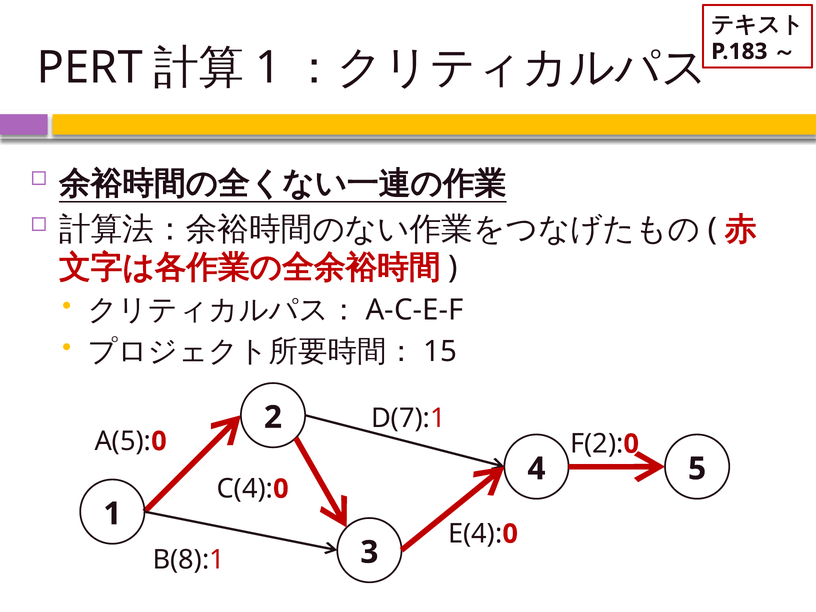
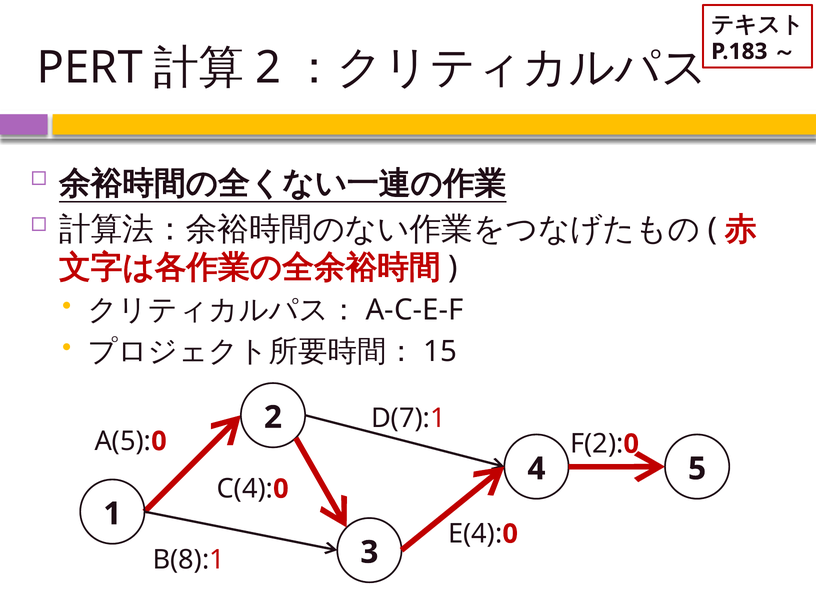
1 at (268, 68): 1 -> 2
